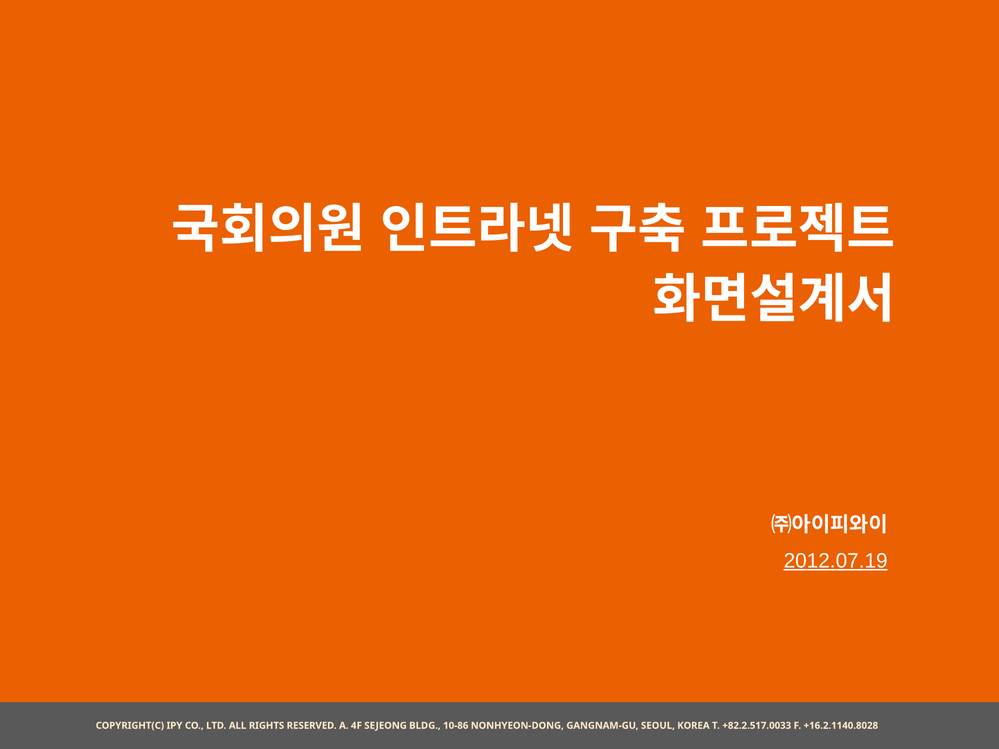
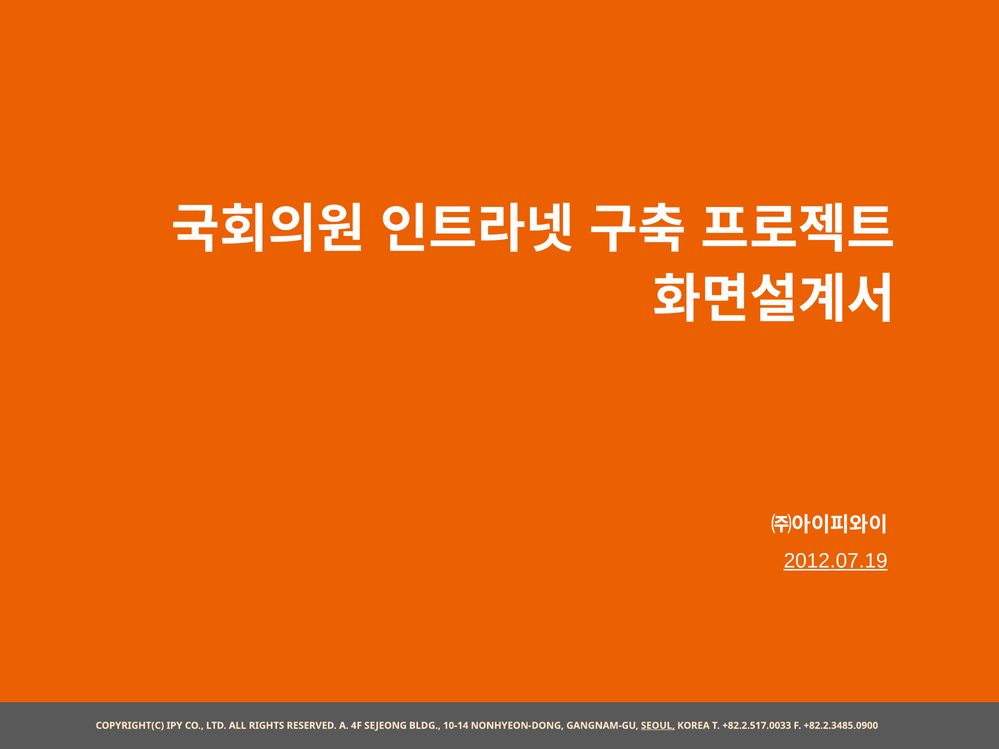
10-86: 10-86 -> 10-14
SEOUL underline: none -> present
+16.2.1140.8028: +16.2.1140.8028 -> +82.2.3485.0900
